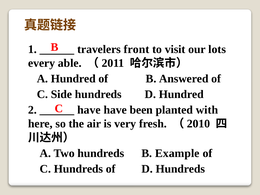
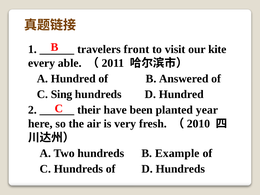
lots: lots -> kite
Side: Side -> Sing
have at (89, 110): have -> their
with: with -> year
